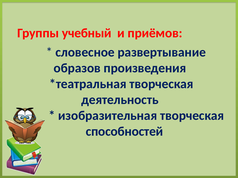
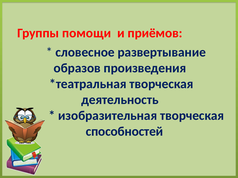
учебный: учебный -> помощи
